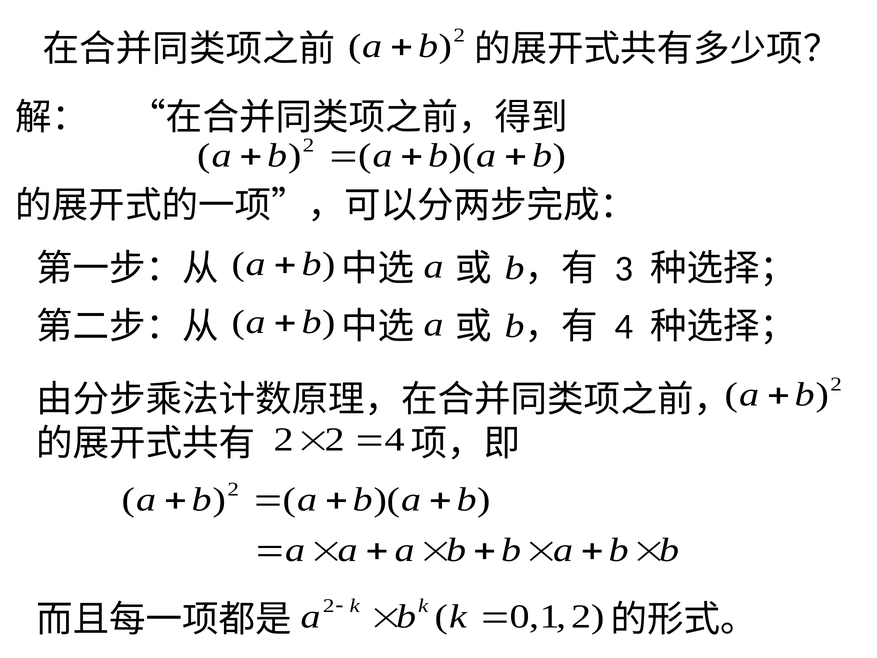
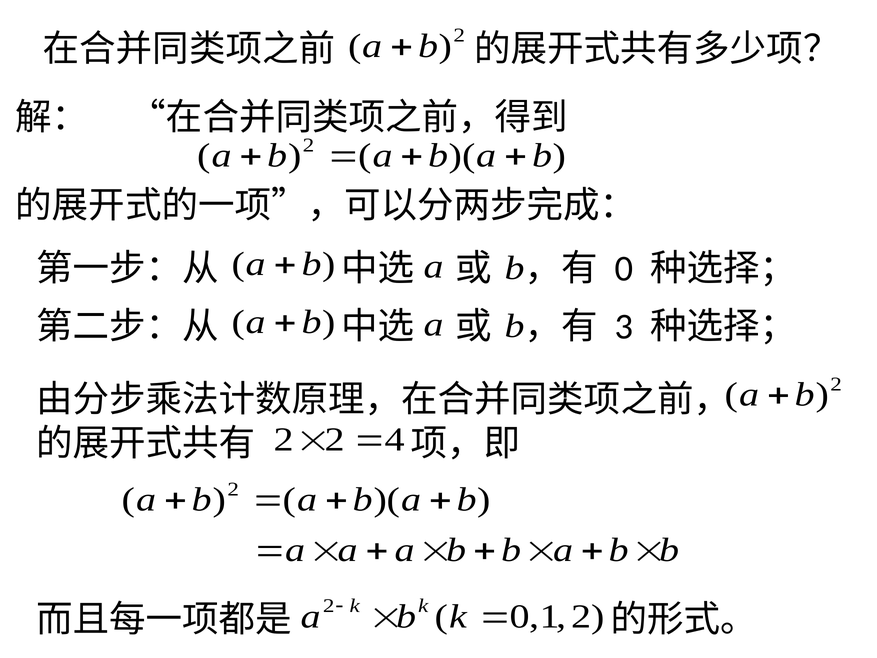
3: 3 -> 0
4 at (624, 327): 4 -> 3
